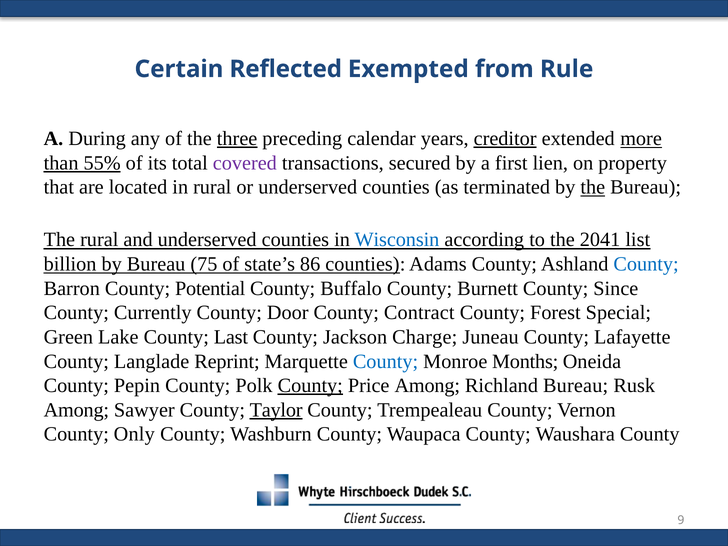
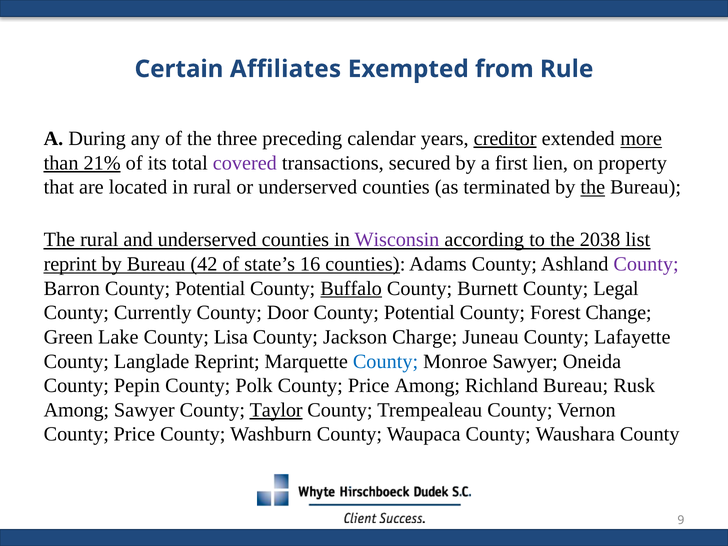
Reflected: Reflected -> Affiliates
three underline: present -> none
55%: 55% -> 21%
Wisconsin colour: blue -> purple
2041: 2041 -> 2038
billion at (70, 264): billion -> reprint
75: 75 -> 42
86: 86 -> 16
County at (646, 264) colour: blue -> purple
Buffalo underline: none -> present
Since: Since -> Legal
Door County Contract: Contract -> Potential
Special: Special -> Change
Last: Last -> Lisa
Monroe Months: Months -> Sawyer
County at (310, 386) underline: present -> none
Only at (134, 434): Only -> Price
